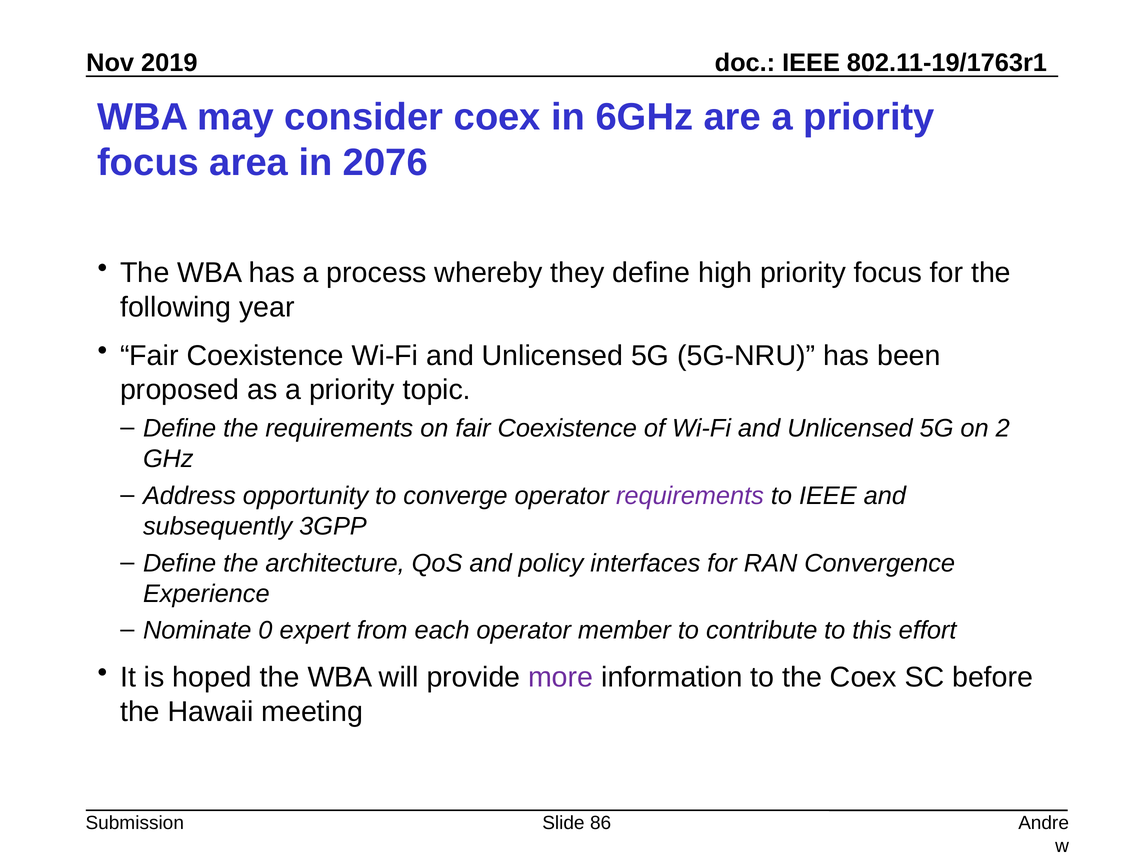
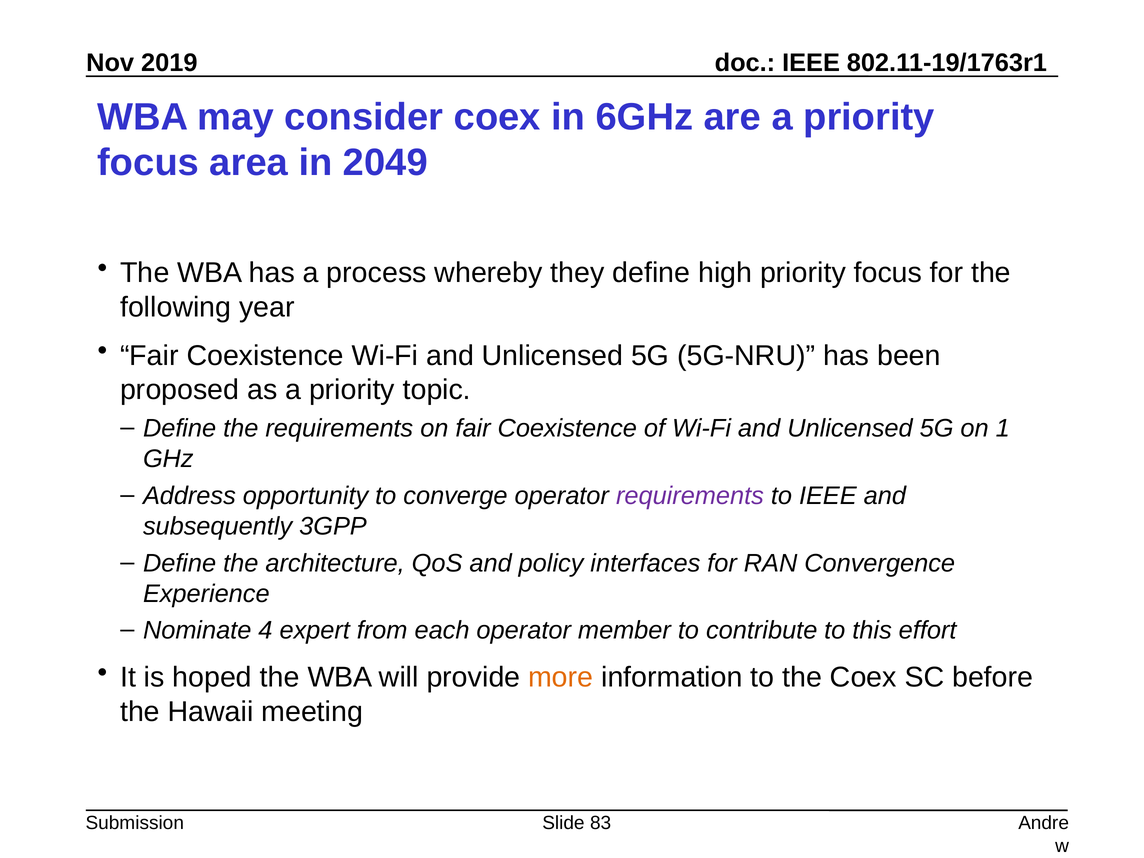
2076: 2076 -> 2049
2: 2 -> 1
0: 0 -> 4
more colour: purple -> orange
86: 86 -> 83
